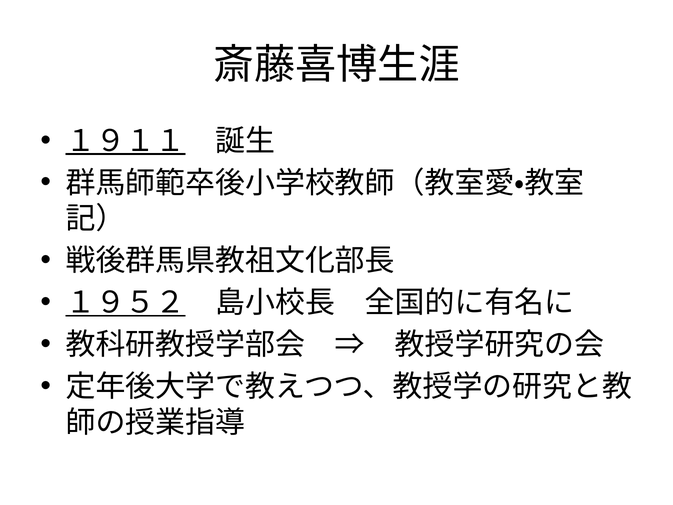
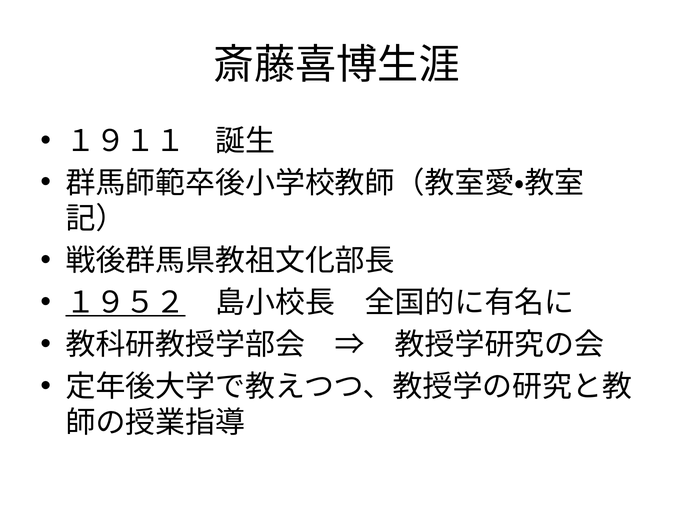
１９１１ underline: present -> none
